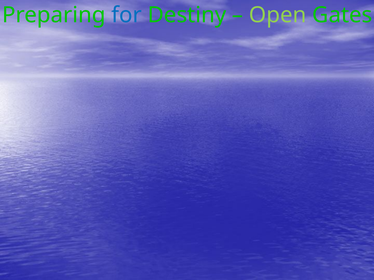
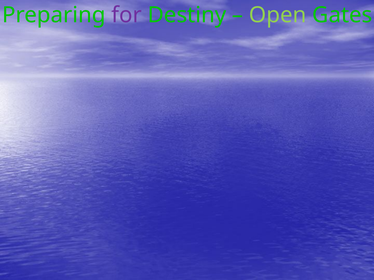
for colour: blue -> purple
